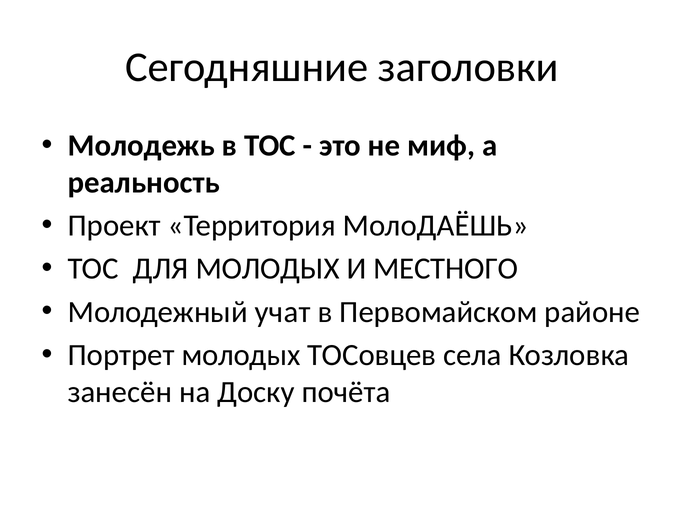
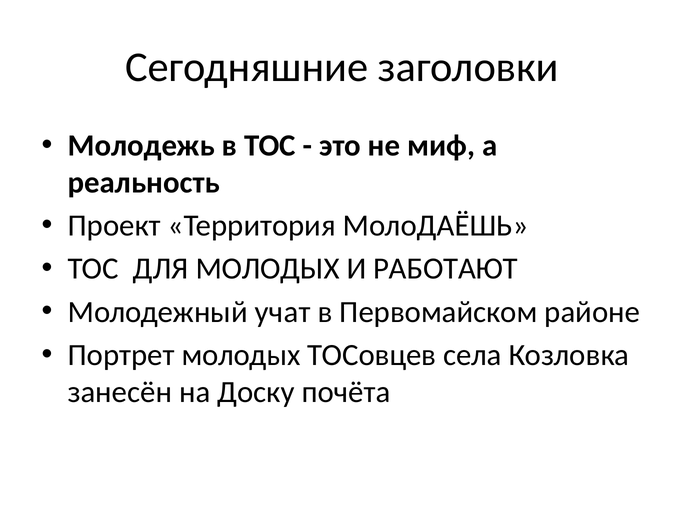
МЕСТНОГО: МЕСТНОГО -> РАБОТАЮТ
